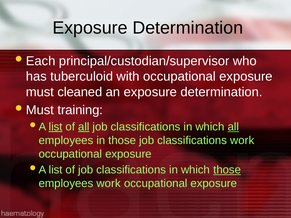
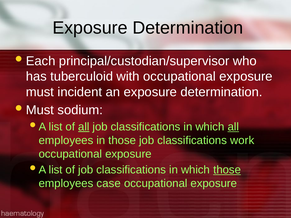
cleaned: cleaned -> incident
training: training -> sodium
list at (56, 127) underline: present -> none
employees work: work -> case
